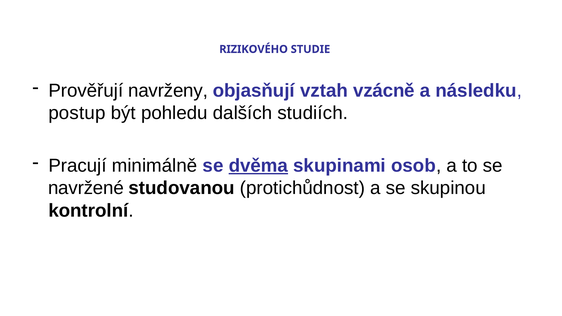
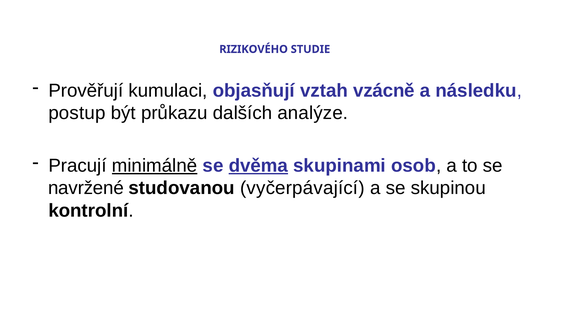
navrženy: navrženy -> kumulaci
pohledu: pohledu -> průkazu
studiích: studiích -> analýze
minimálně underline: none -> present
protichůdnost: protichůdnost -> vyčerpávající
